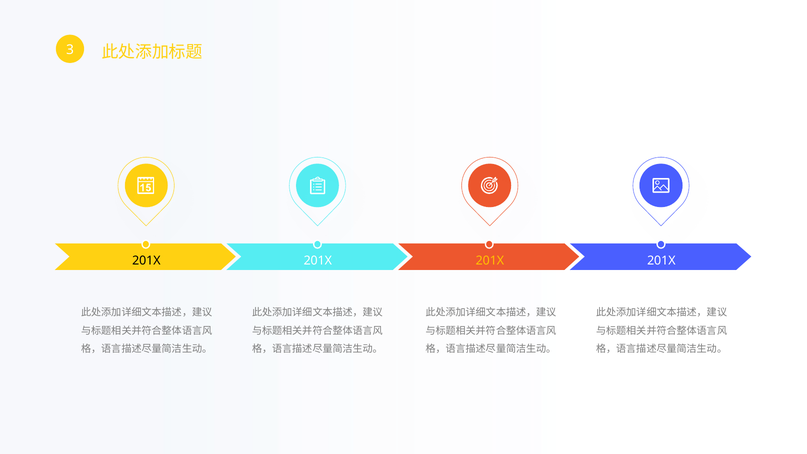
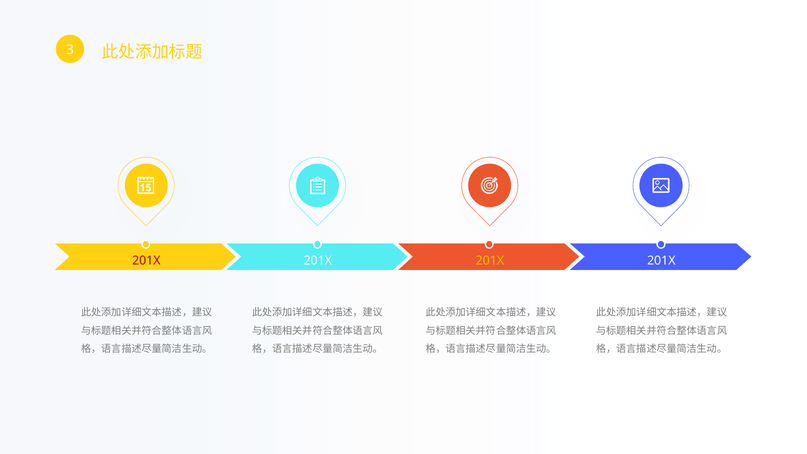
201X at (146, 260) colour: black -> red
